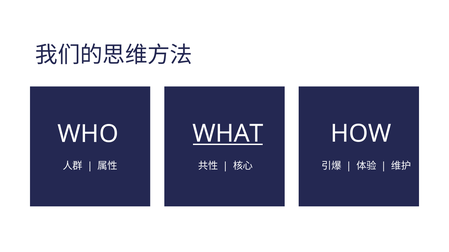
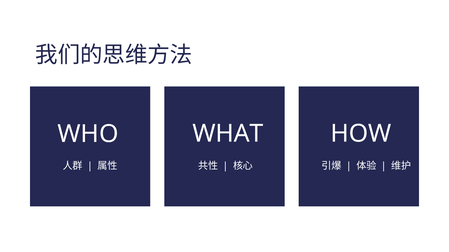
WHAT underline: present -> none
